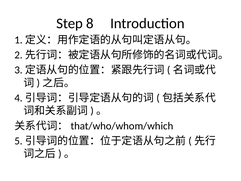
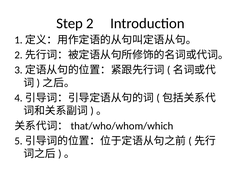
8: 8 -> 2
